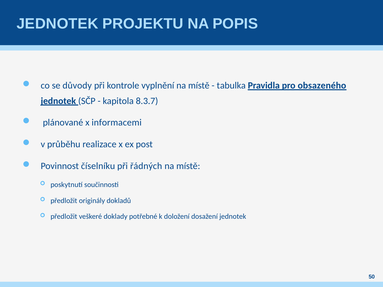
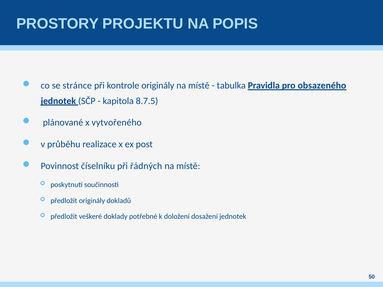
JEDNOTEK at (58, 24): JEDNOTEK -> PROSTORY
důvody: důvody -> stránce
kontrole vyplnění: vyplnění -> originály
8.3.7: 8.3.7 -> 8.7.5
informacemi: informacemi -> vytvořeného
